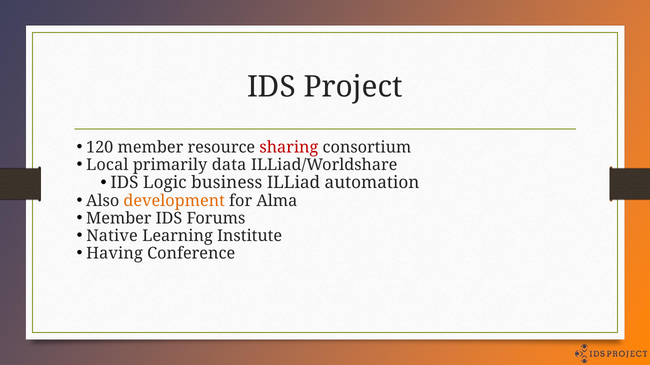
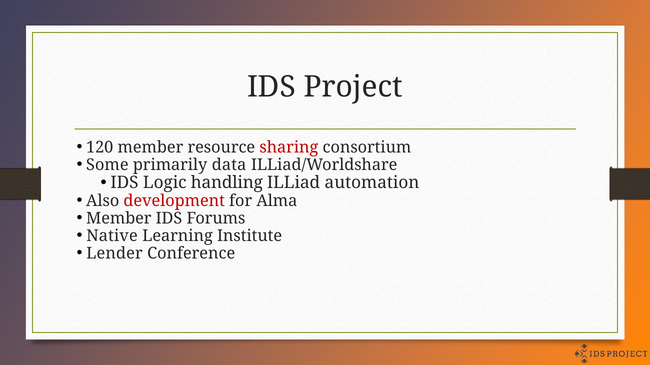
Local: Local -> Some
business: business -> handling
development colour: orange -> red
Having: Having -> Lender
